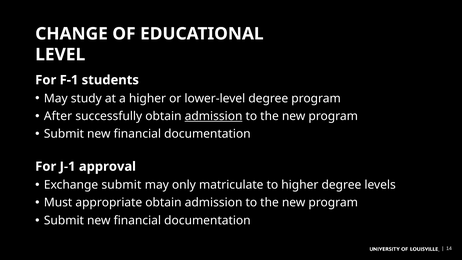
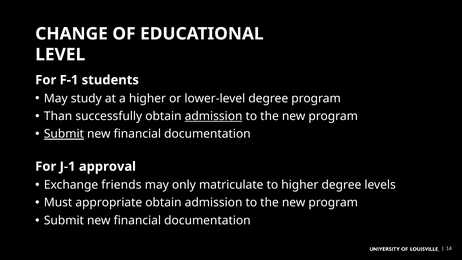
After: After -> Than
Submit at (64, 134) underline: none -> present
Exchange submit: submit -> friends
